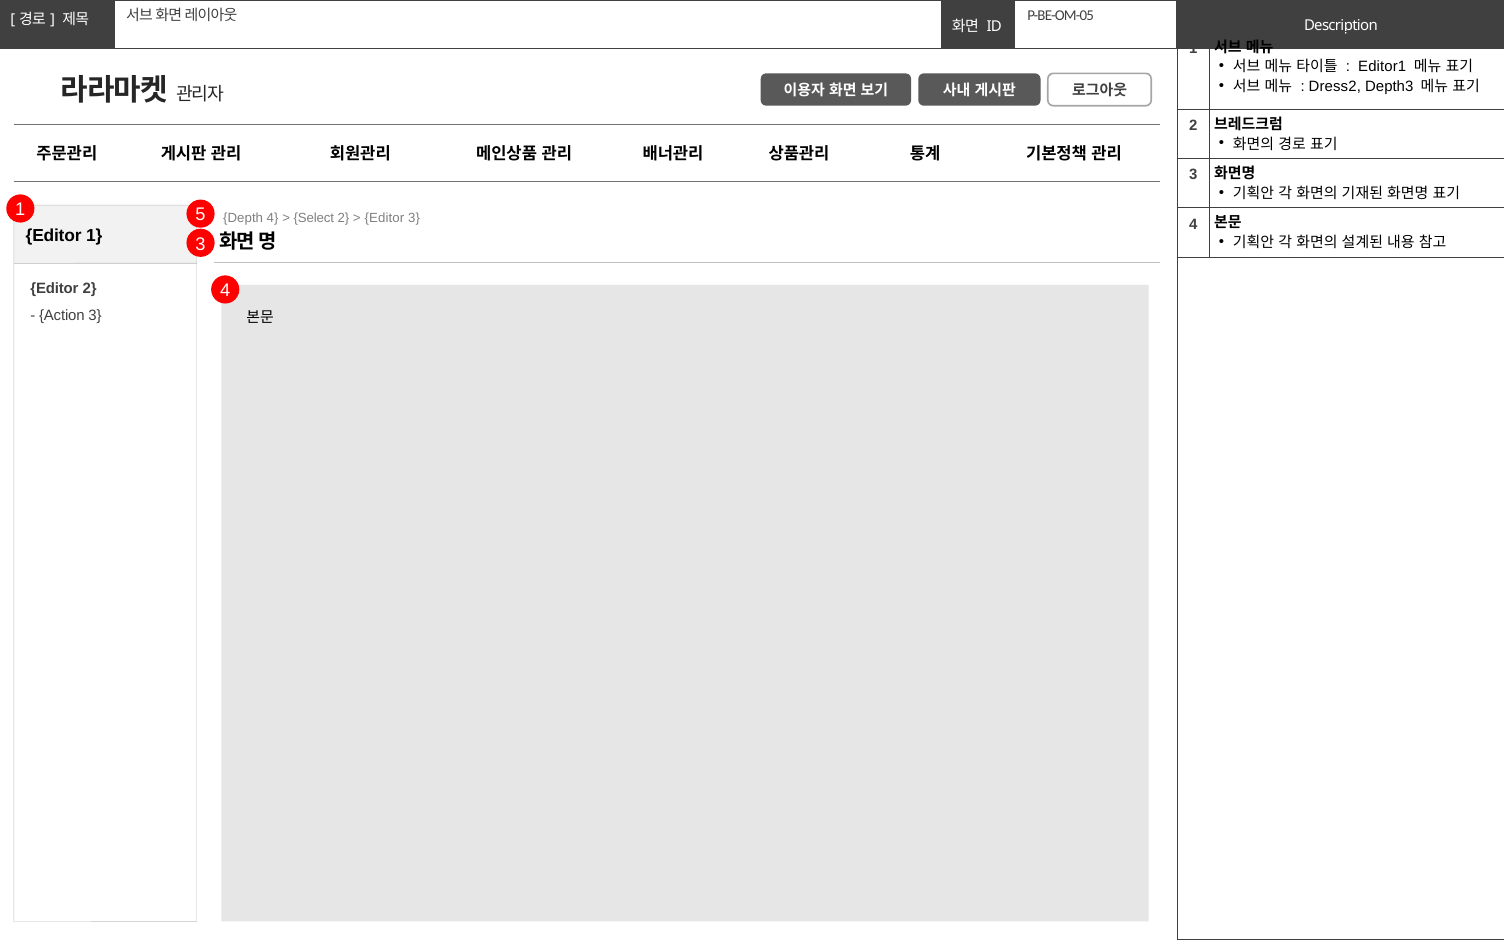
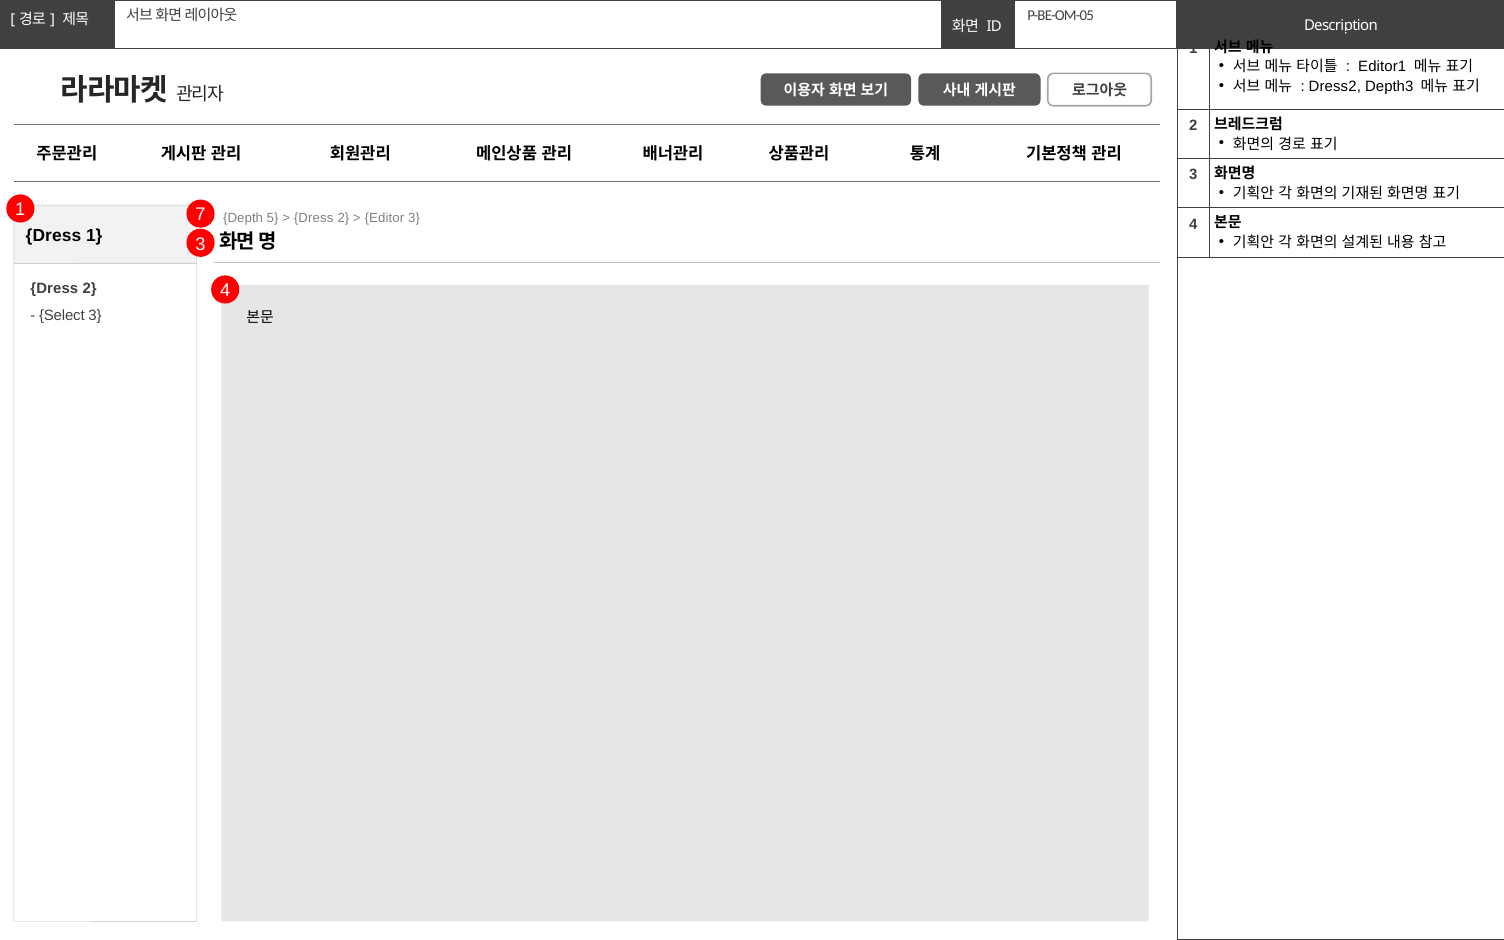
5: 5 -> 7
Depth 4: 4 -> 5
Select at (314, 218): Select -> Dress
Editor at (54, 235): Editor -> Dress
Editor at (54, 288): Editor -> Dress
Action: Action -> Select
